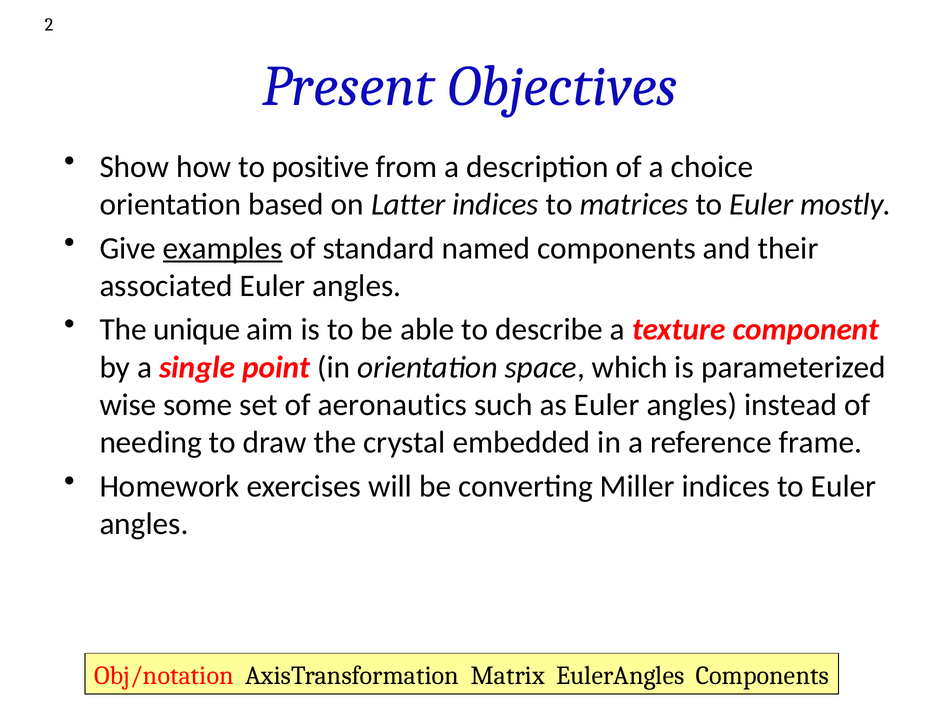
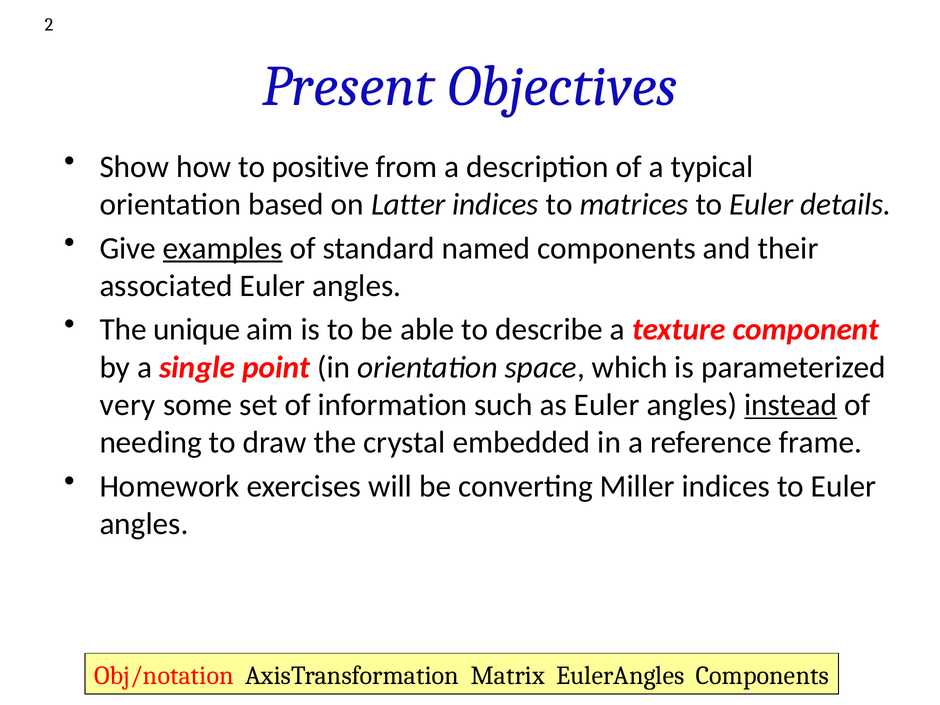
choice: choice -> typical
mostly: mostly -> details
wise: wise -> very
aeronautics: aeronautics -> information
instead underline: none -> present
